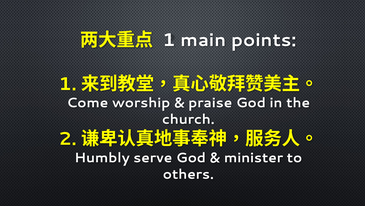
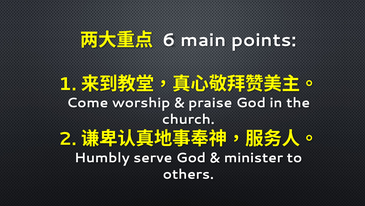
1: 1 -> 6
